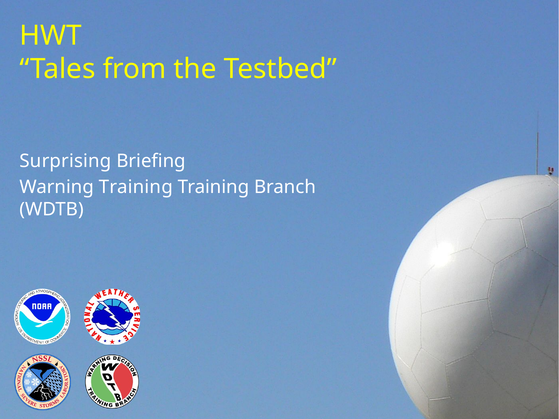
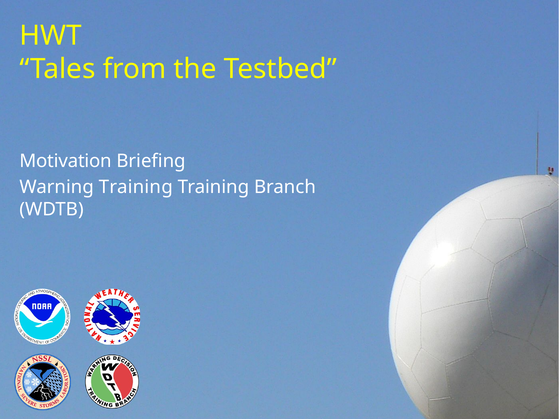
Surprising: Surprising -> Motivation
